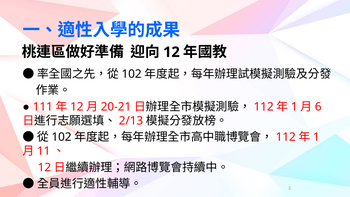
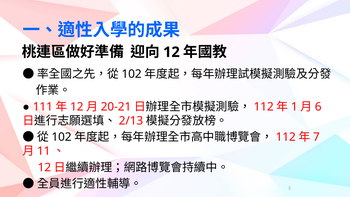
1 at (316, 137): 1 -> 7
